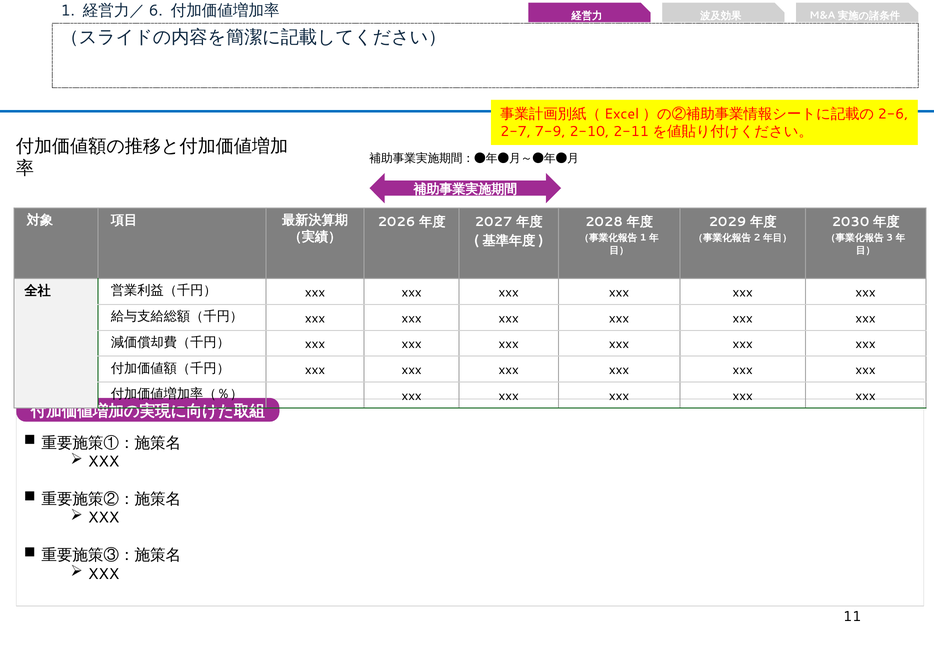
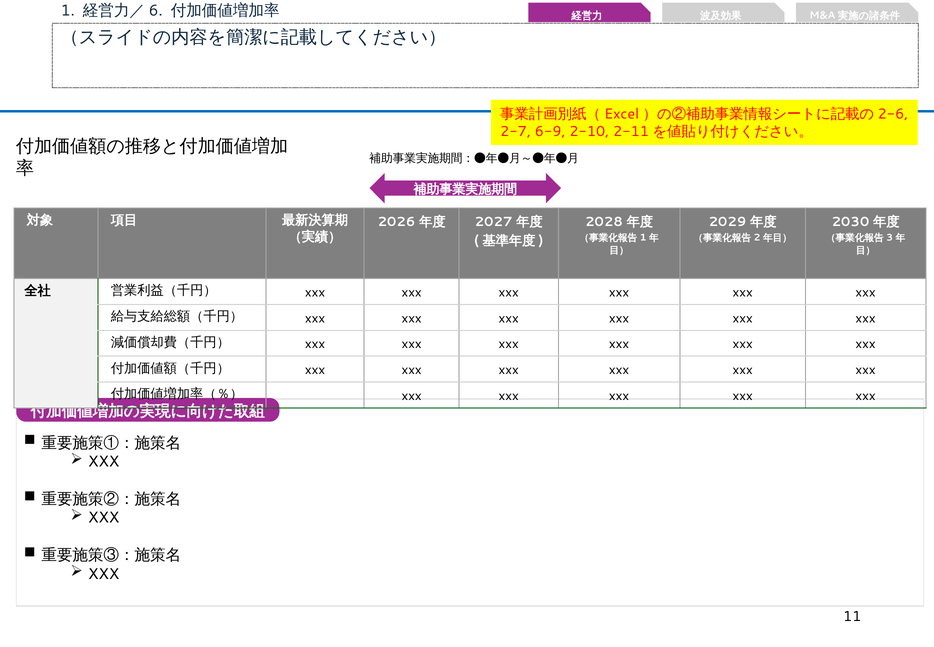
7-9: 7-9 -> 6-9
